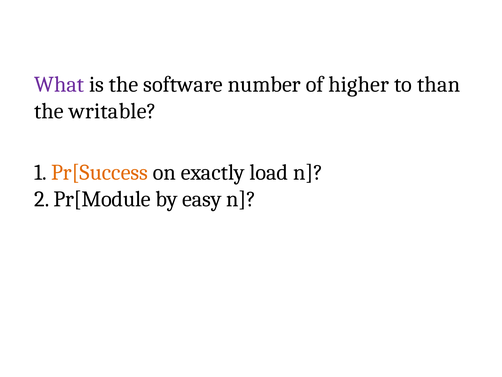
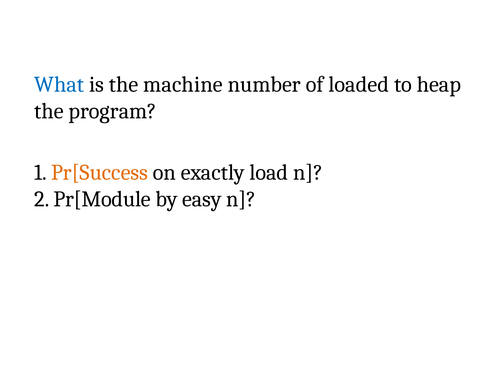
What colour: purple -> blue
software: software -> machine
higher: higher -> loaded
than: than -> heap
writable: writable -> program
